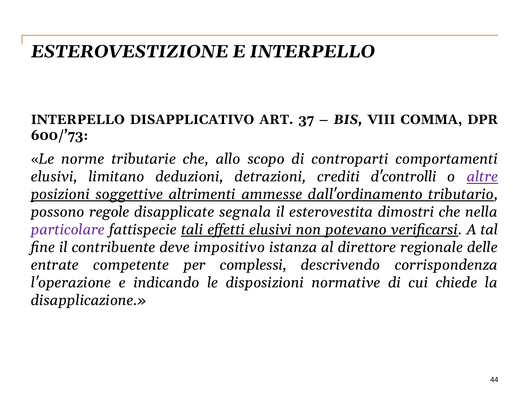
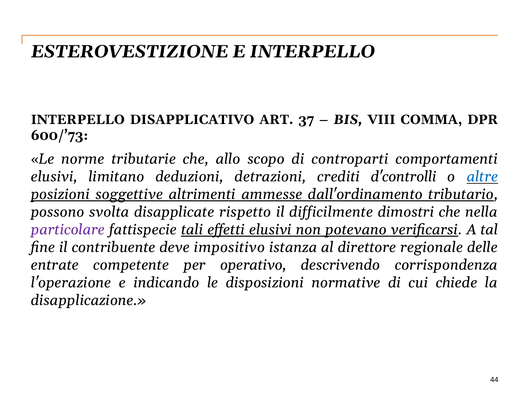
altre colour: purple -> blue
regole: regole -> svolta
segnala: segnala -> rispetto
esterovestita: esterovestita -> difficilmente
complessi: complessi -> operativo
